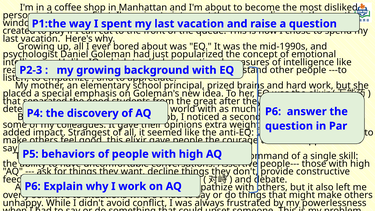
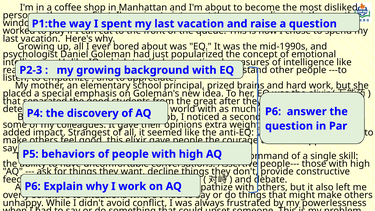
created: created -> worked
